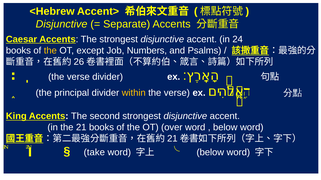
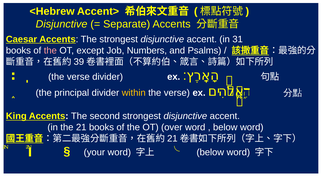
24: 24 -> 31
the at (50, 51) colour: yellow -> pink
26: 26 -> 39
take: take -> your
